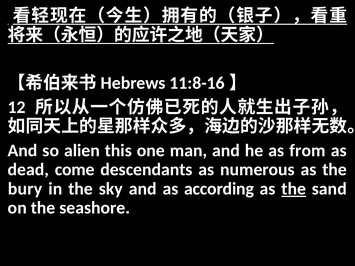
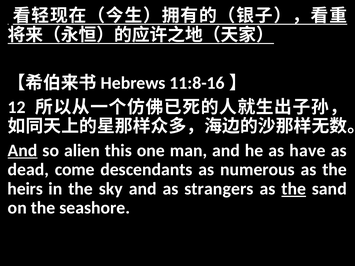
And at (23, 151) underline: none -> present
from: from -> have
bury: bury -> heirs
according: according -> strangers
